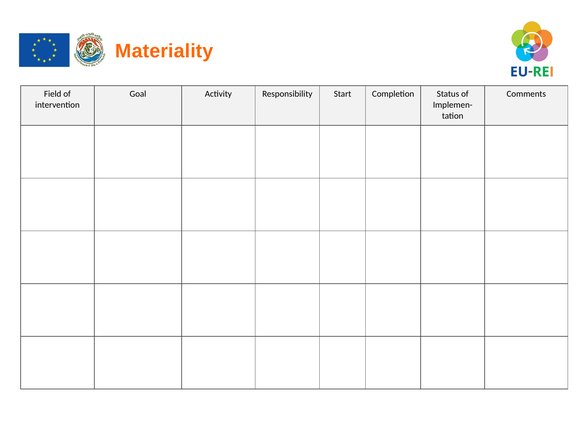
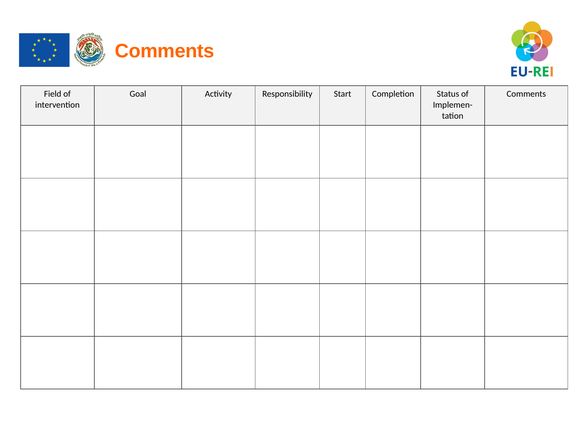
Materiality at (164, 51): Materiality -> Comments
